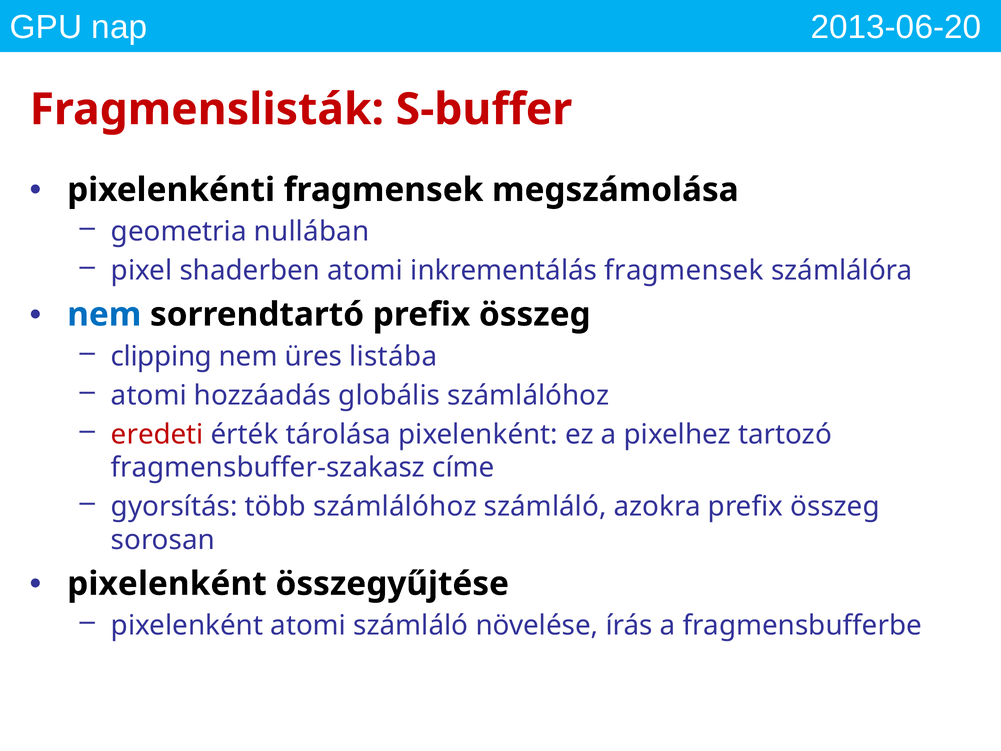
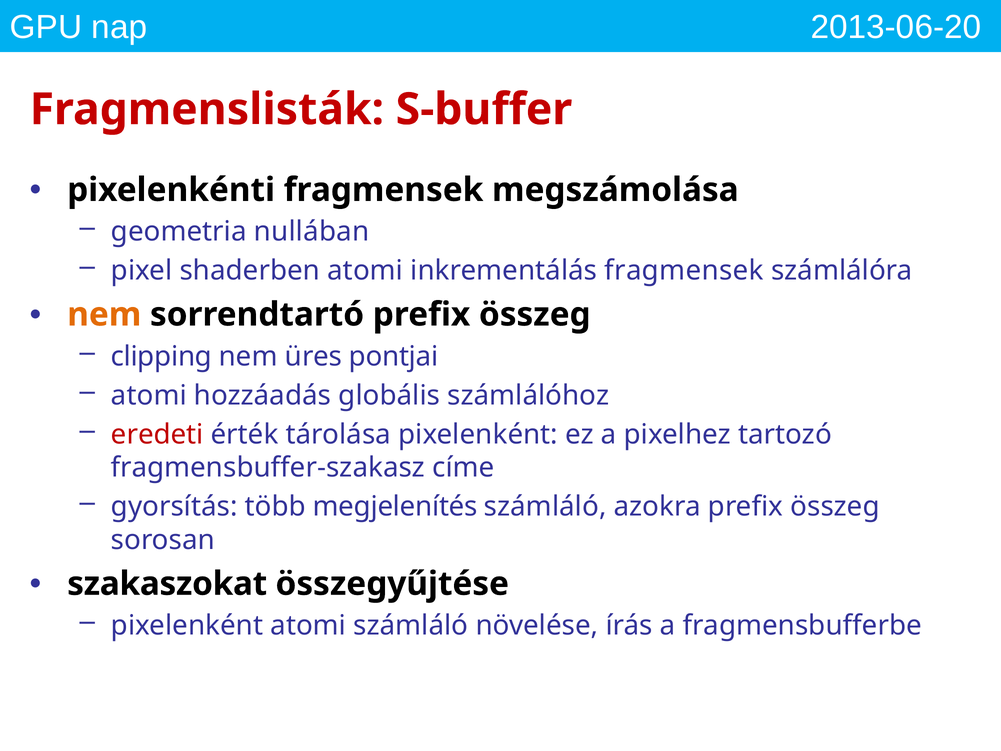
nem at (104, 314) colour: blue -> orange
listába: listába -> pontjai
több számlálóhoz: számlálóhoz -> megjelenítés
pixelenként at (167, 584): pixelenként -> szakaszokat
